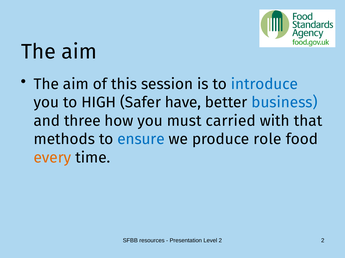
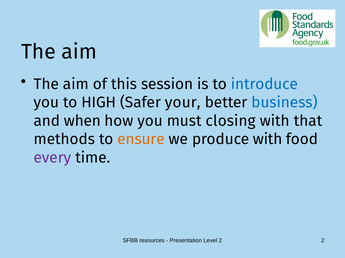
have: have -> your
three: three -> when
carried: carried -> closing
ensure colour: blue -> orange
produce role: role -> with
every colour: orange -> purple
